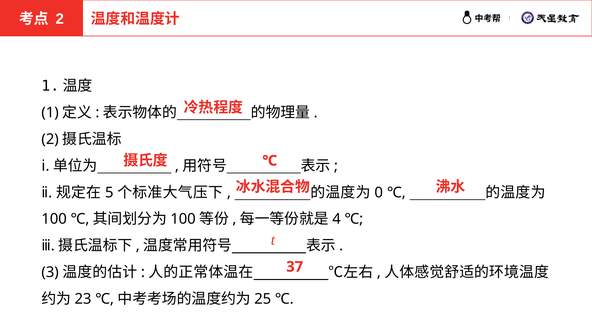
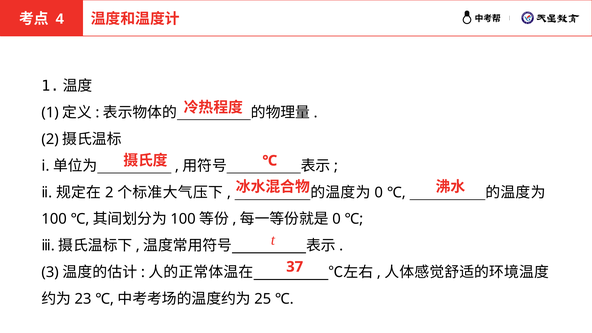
2 at (60, 19): 2 -> 4
5 at (109, 192): 5 -> 2
4 at (336, 219): 4 -> 0
